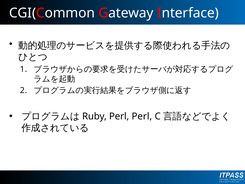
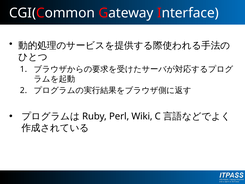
Perl Perl: Perl -> Wiki
